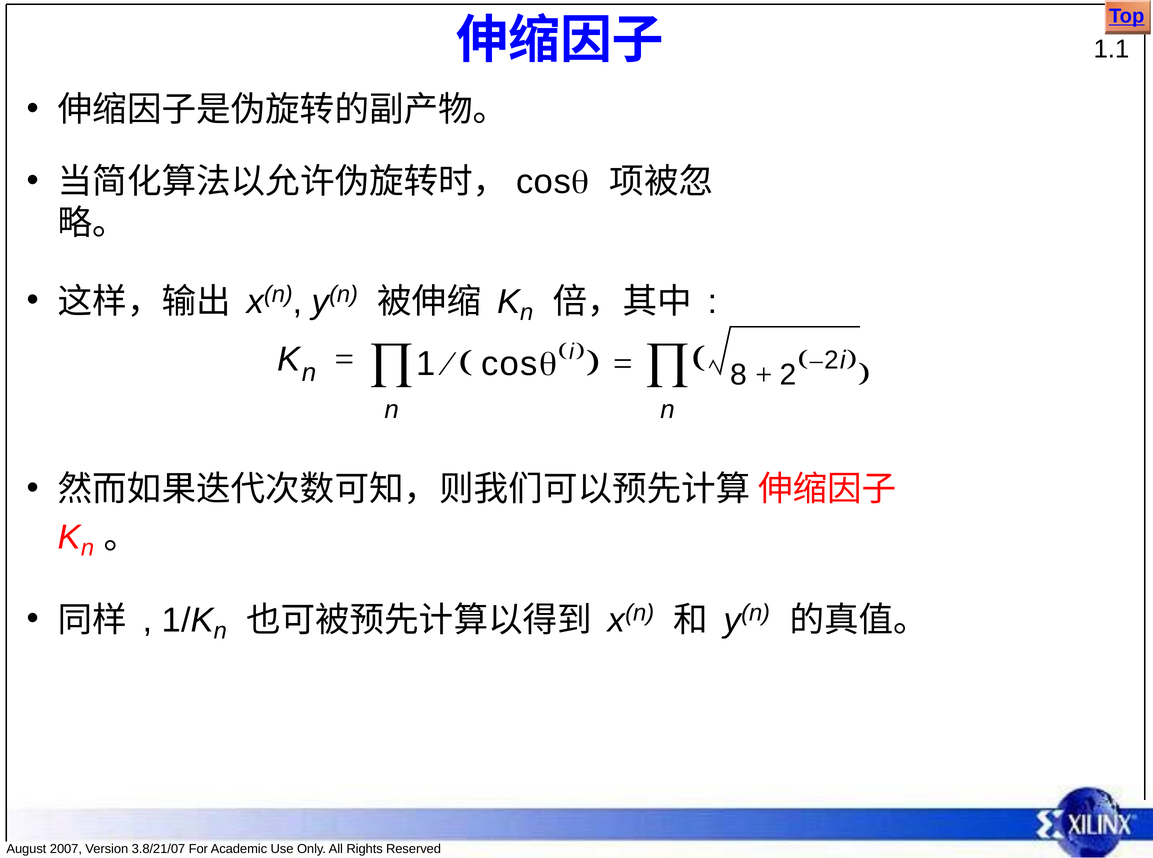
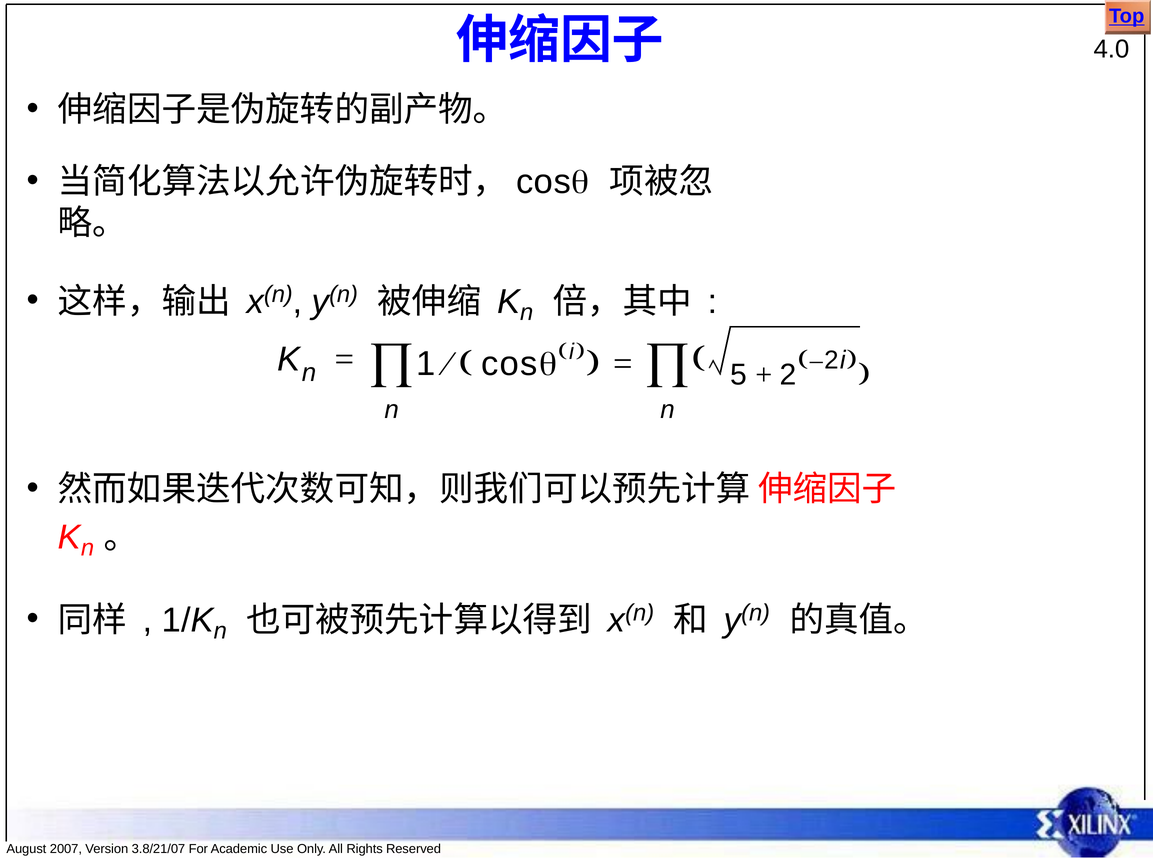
1.1: 1.1 -> 4.0
8: 8 -> 5
